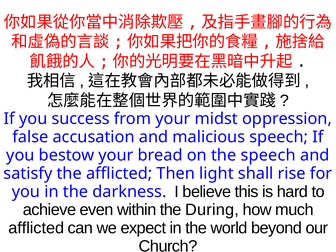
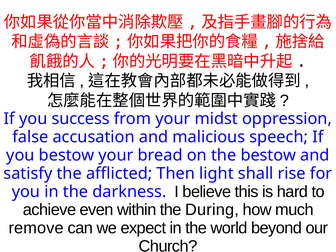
the speech: speech -> bestow
afflicted at (36, 228): afflicted -> remove
